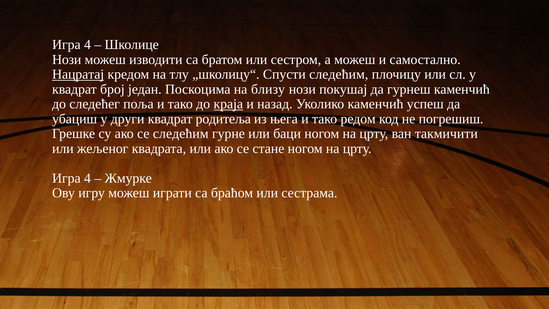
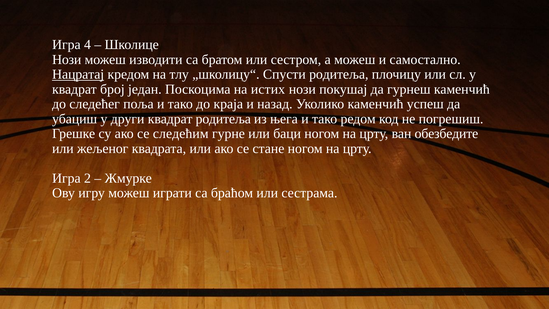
Спусти следећим: следећим -> родитеља
близу: близу -> истих
краја underline: present -> none
такмичити: такмичити -> обезбедите
4 at (87, 178): 4 -> 2
